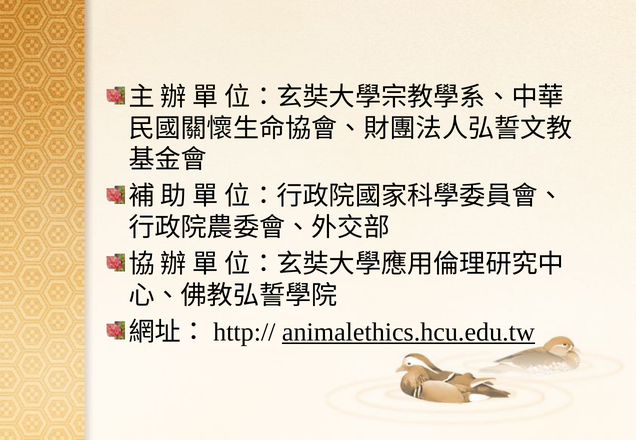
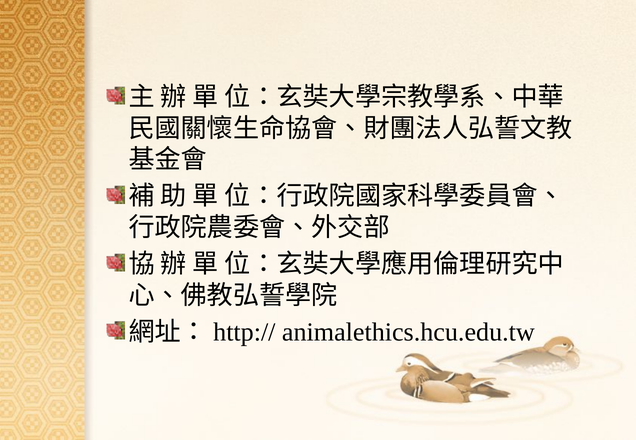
animalethics.hcu.edu.tw underline: present -> none
